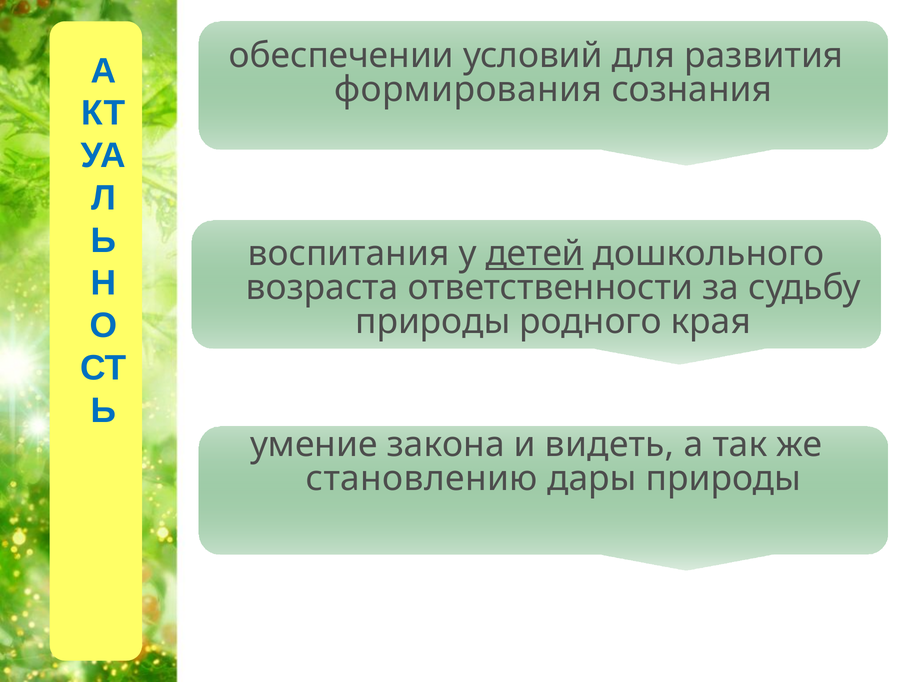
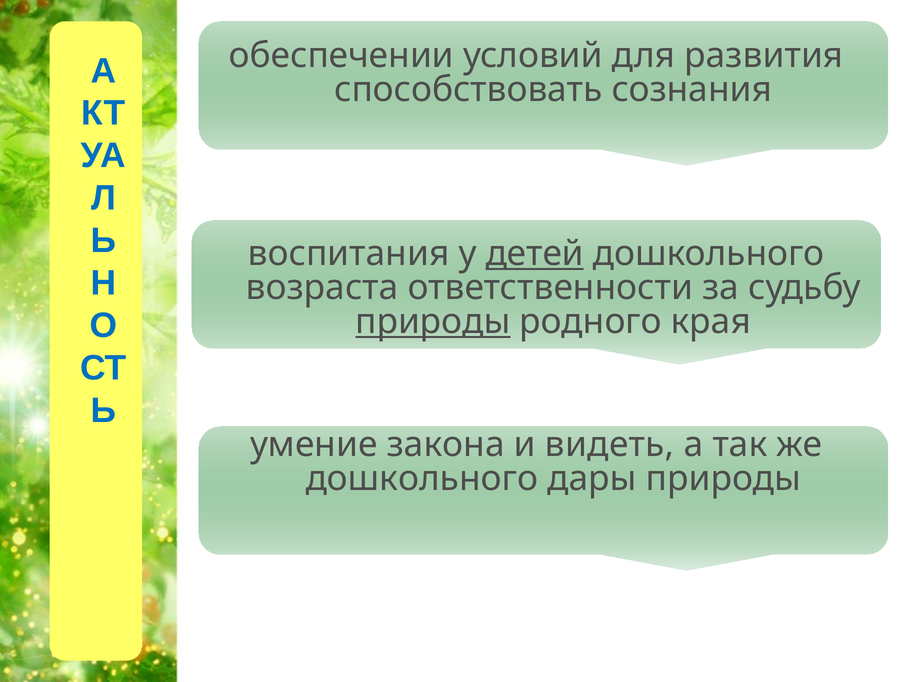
формирования: формирования -> способствовать
природы at (433, 322) underline: none -> present
становлению at (422, 479): становлению -> дошкольного
